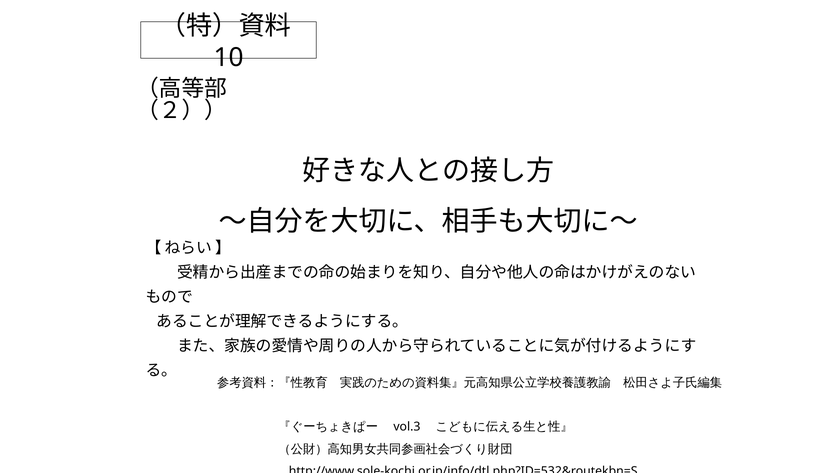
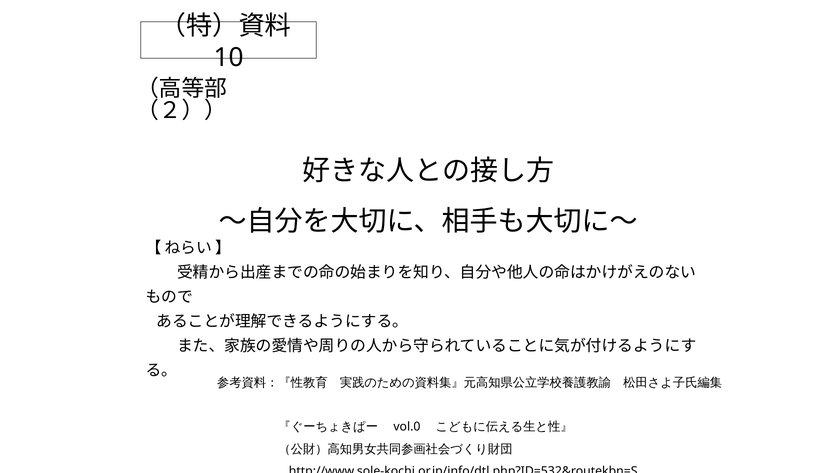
vol.3: vol.3 -> vol.0
